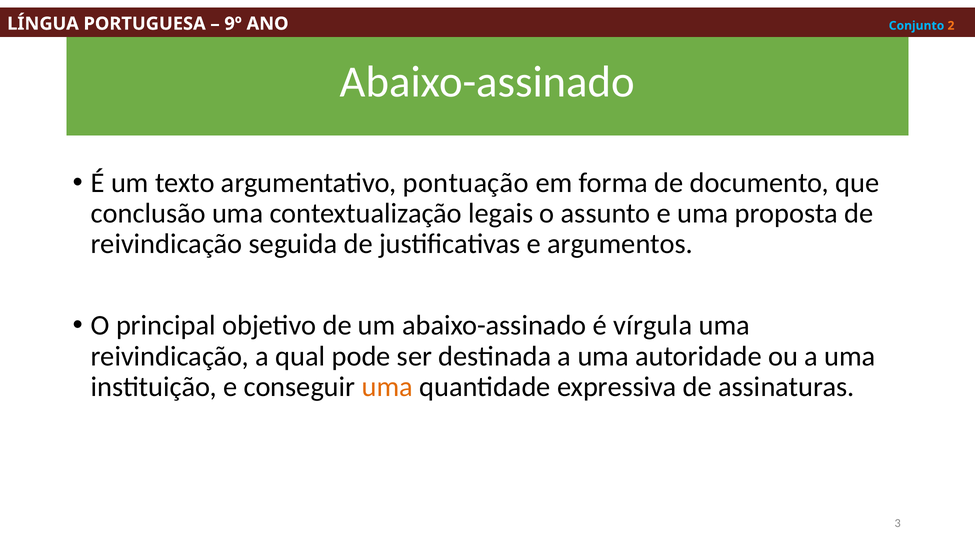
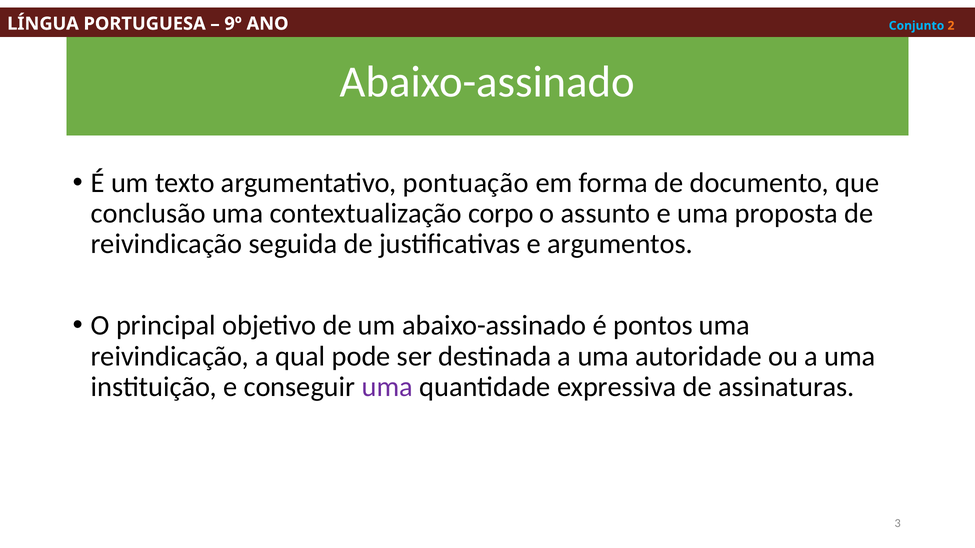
legais: legais -> corpo
vírgula: vírgula -> pontos
uma at (387, 387) colour: orange -> purple
